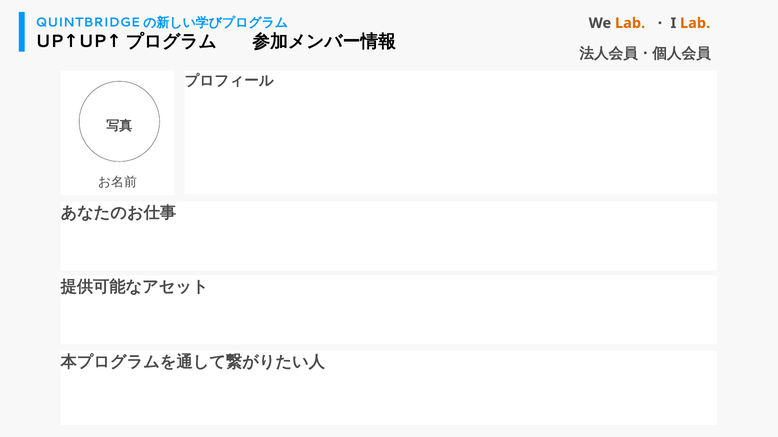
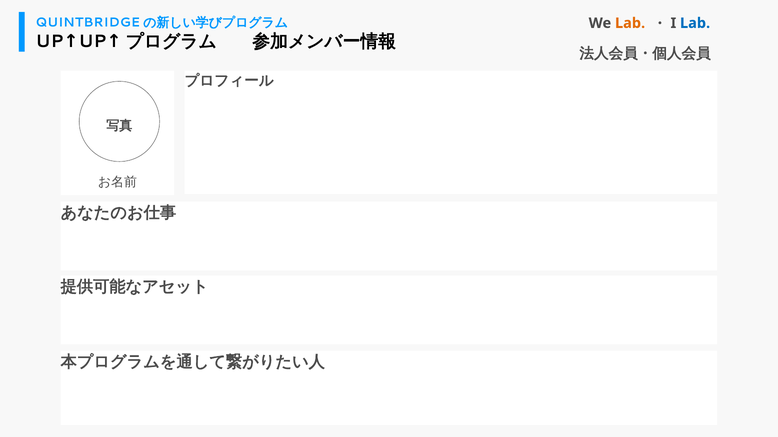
Lab at (695, 23) colour: orange -> blue
